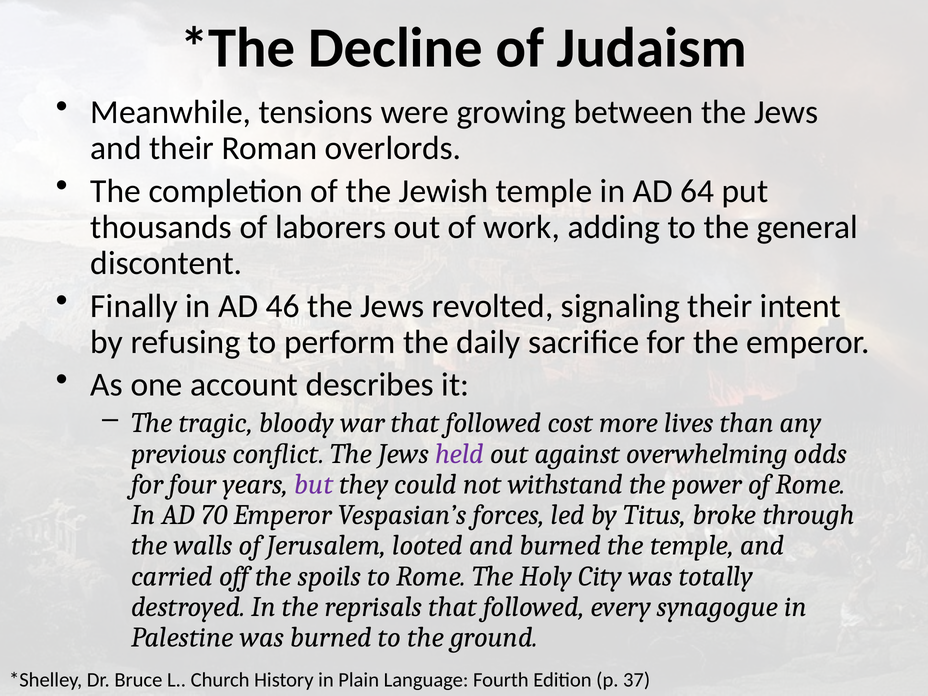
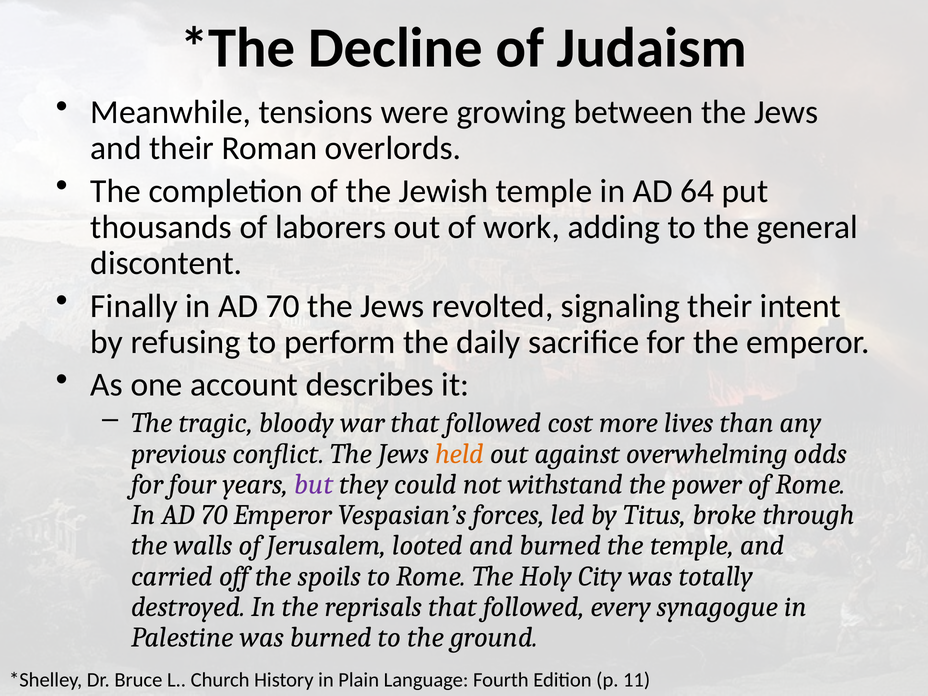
Finally in AD 46: 46 -> 70
held colour: purple -> orange
37: 37 -> 11
